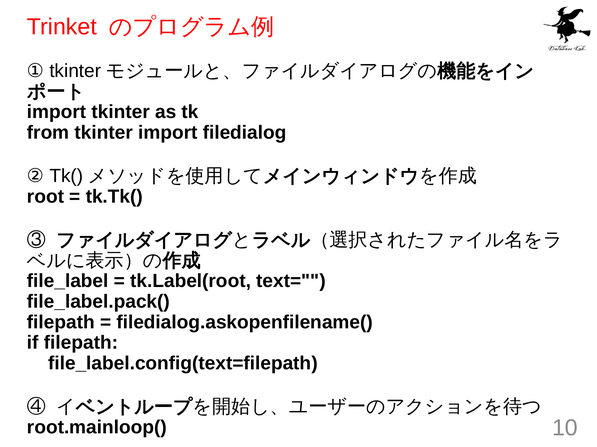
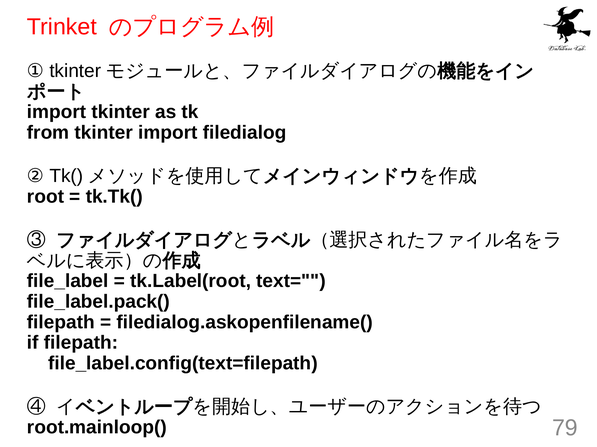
10: 10 -> 79
